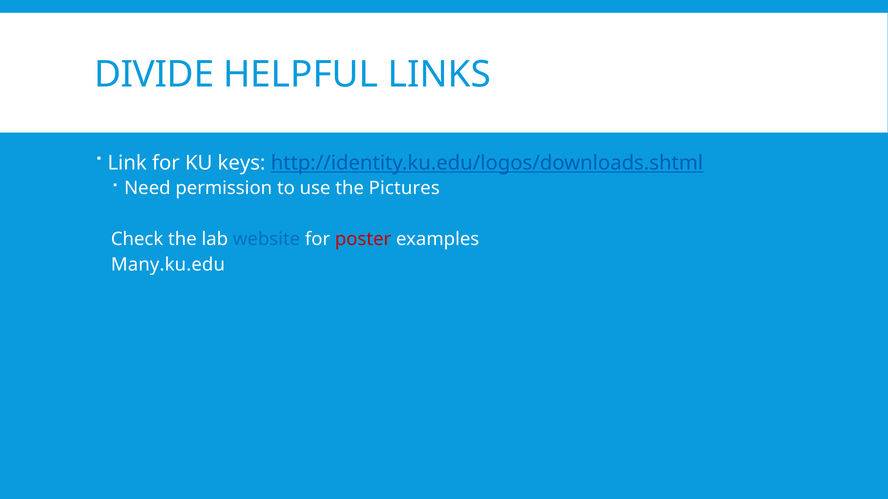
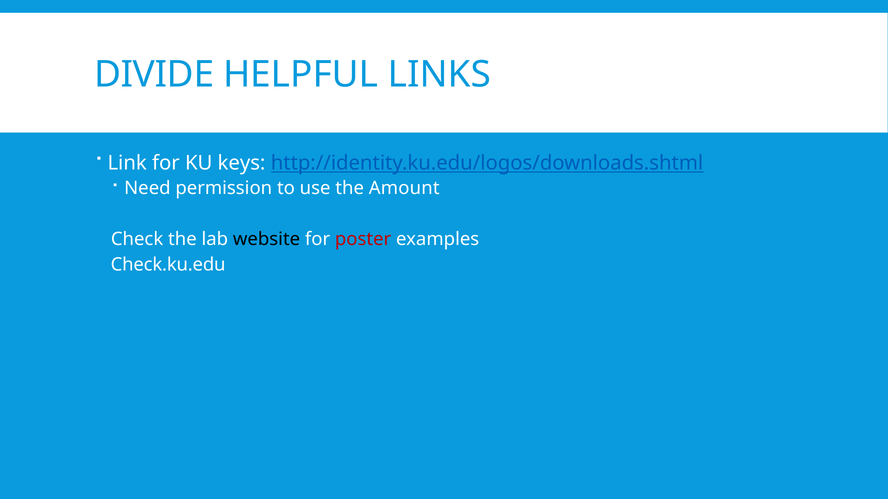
Pictures: Pictures -> Amount
website colour: blue -> black
Many.ku.edu: Many.ku.edu -> Check.ku.edu
